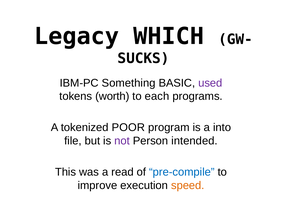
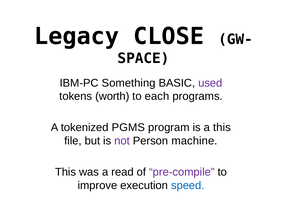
WHICH: WHICH -> CLOSE
SUCKS: SUCKS -> SPACE
POOR: POOR -> PGMS
a into: into -> this
intended: intended -> machine
pre-compile colour: blue -> purple
speed colour: orange -> blue
